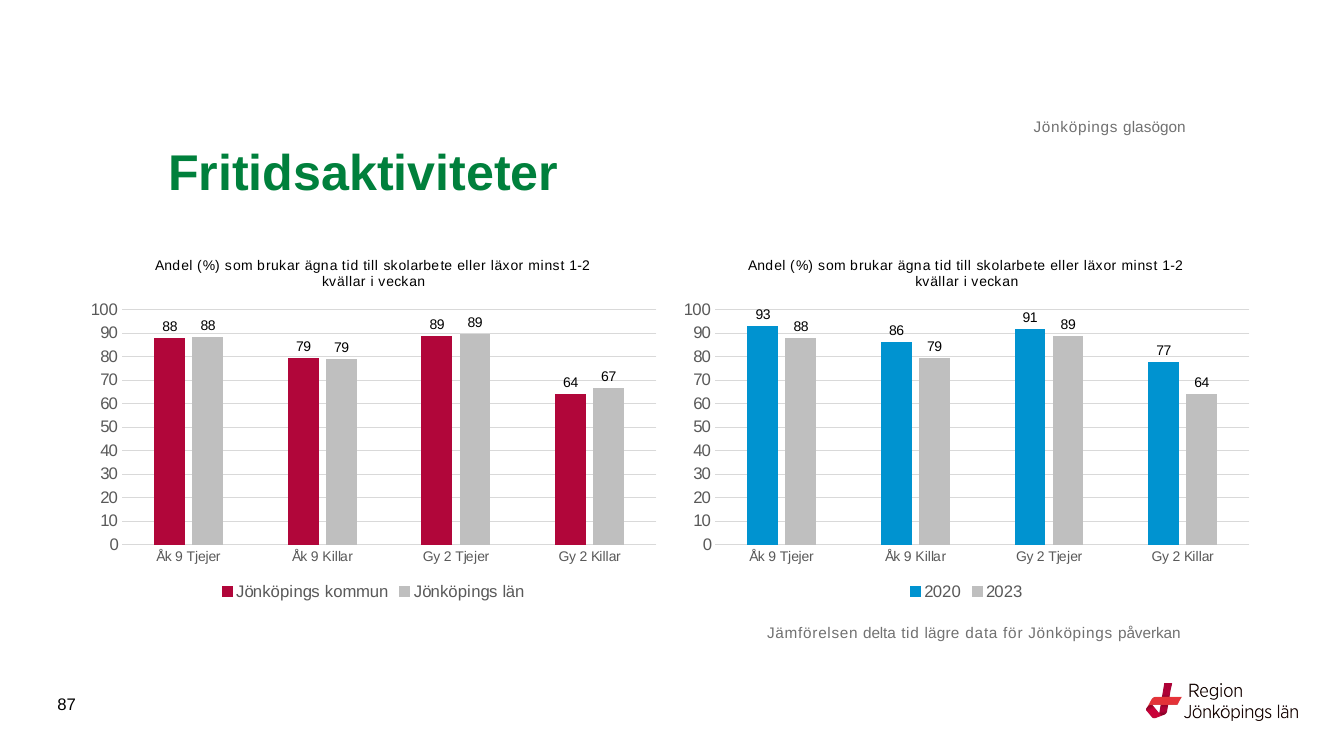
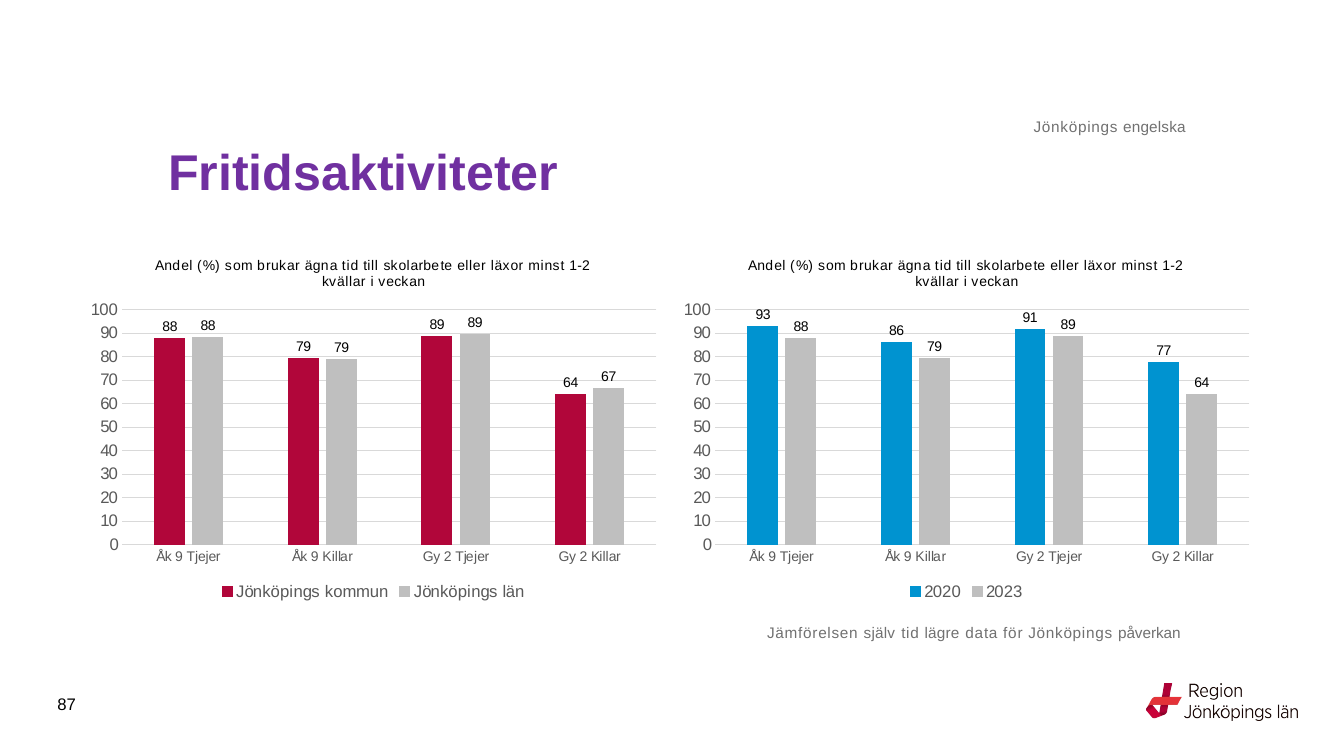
glasögon: glasögon -> engelska
Fritidsaktiviteter colour: green -> purple
delta: delta -> själv
